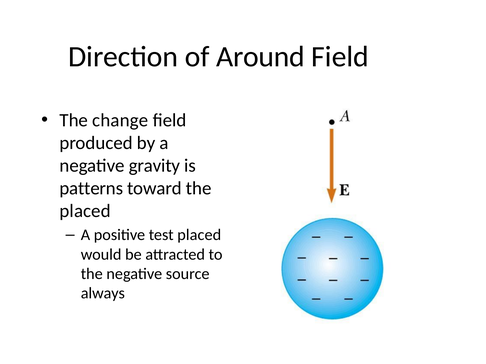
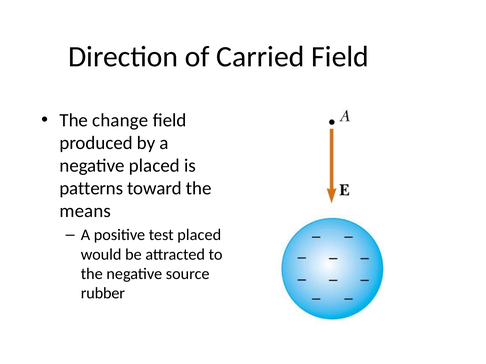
Around: Around -> Carried
negative gravity: gravity -> placed
placed at (85, 211): placed -> means
always: always -> rubber
